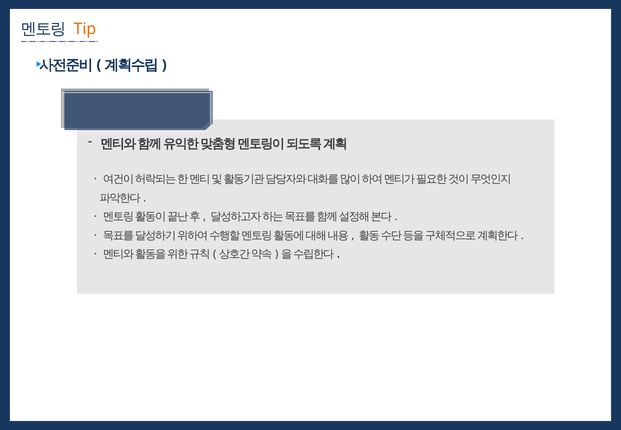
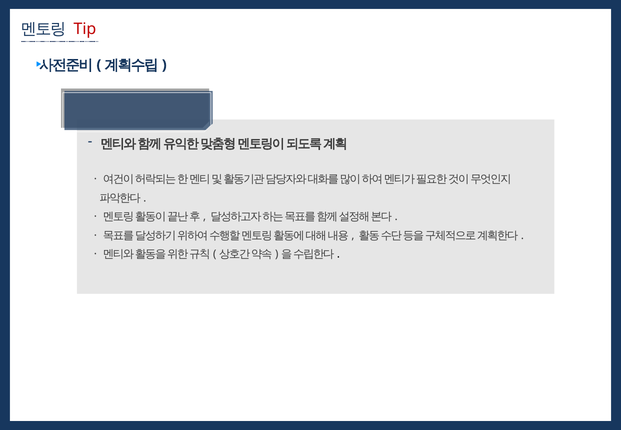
Tip colour: orange -> red
